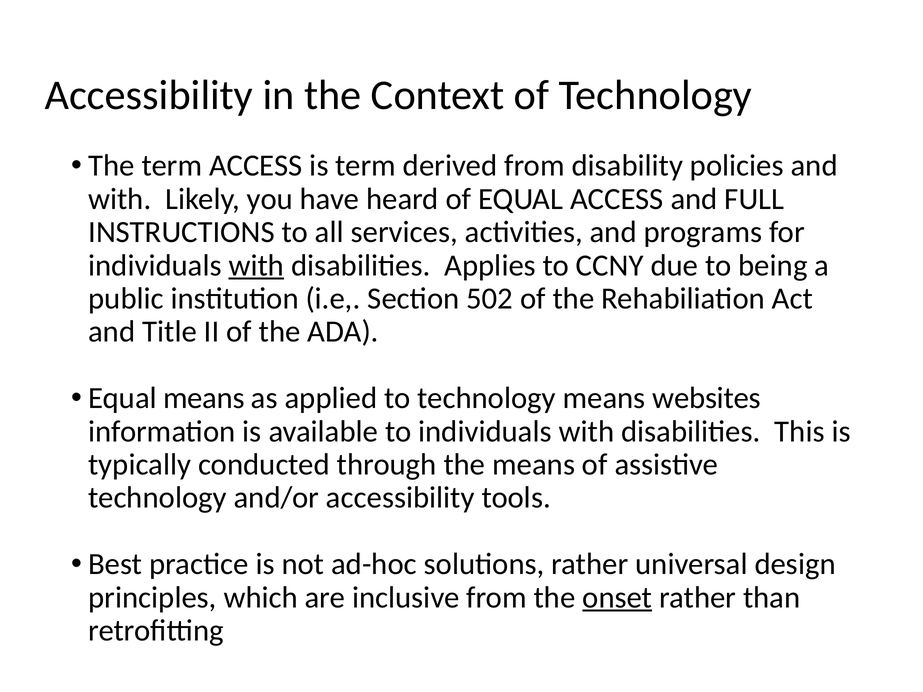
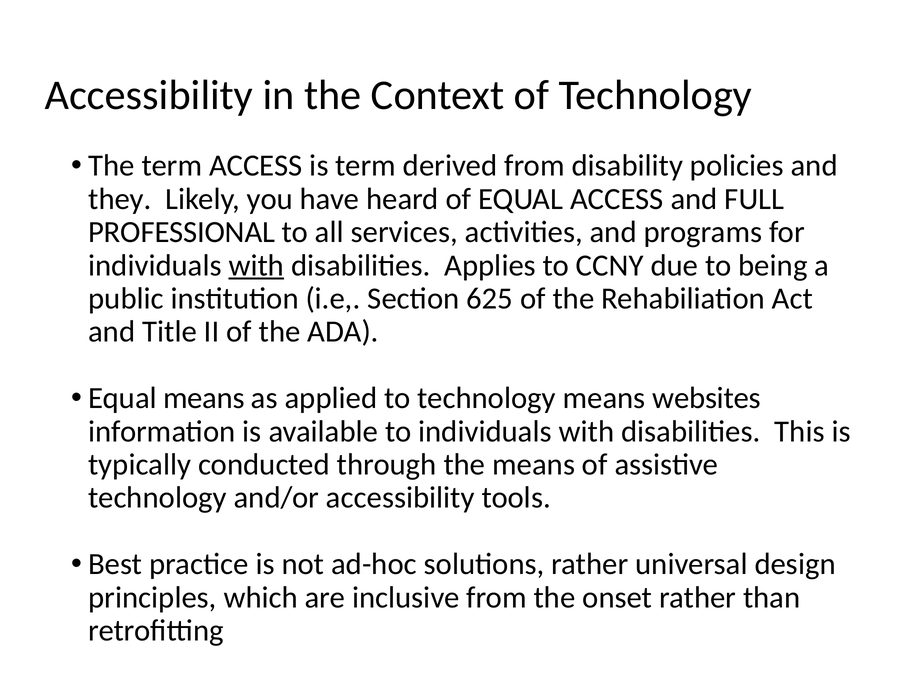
with at (120, 199): with -> they
INSTRUCTIONS: INSTRUCTIONS -> PROFESSIONAL
502: 502 -> 625
onset underline: present -> none
